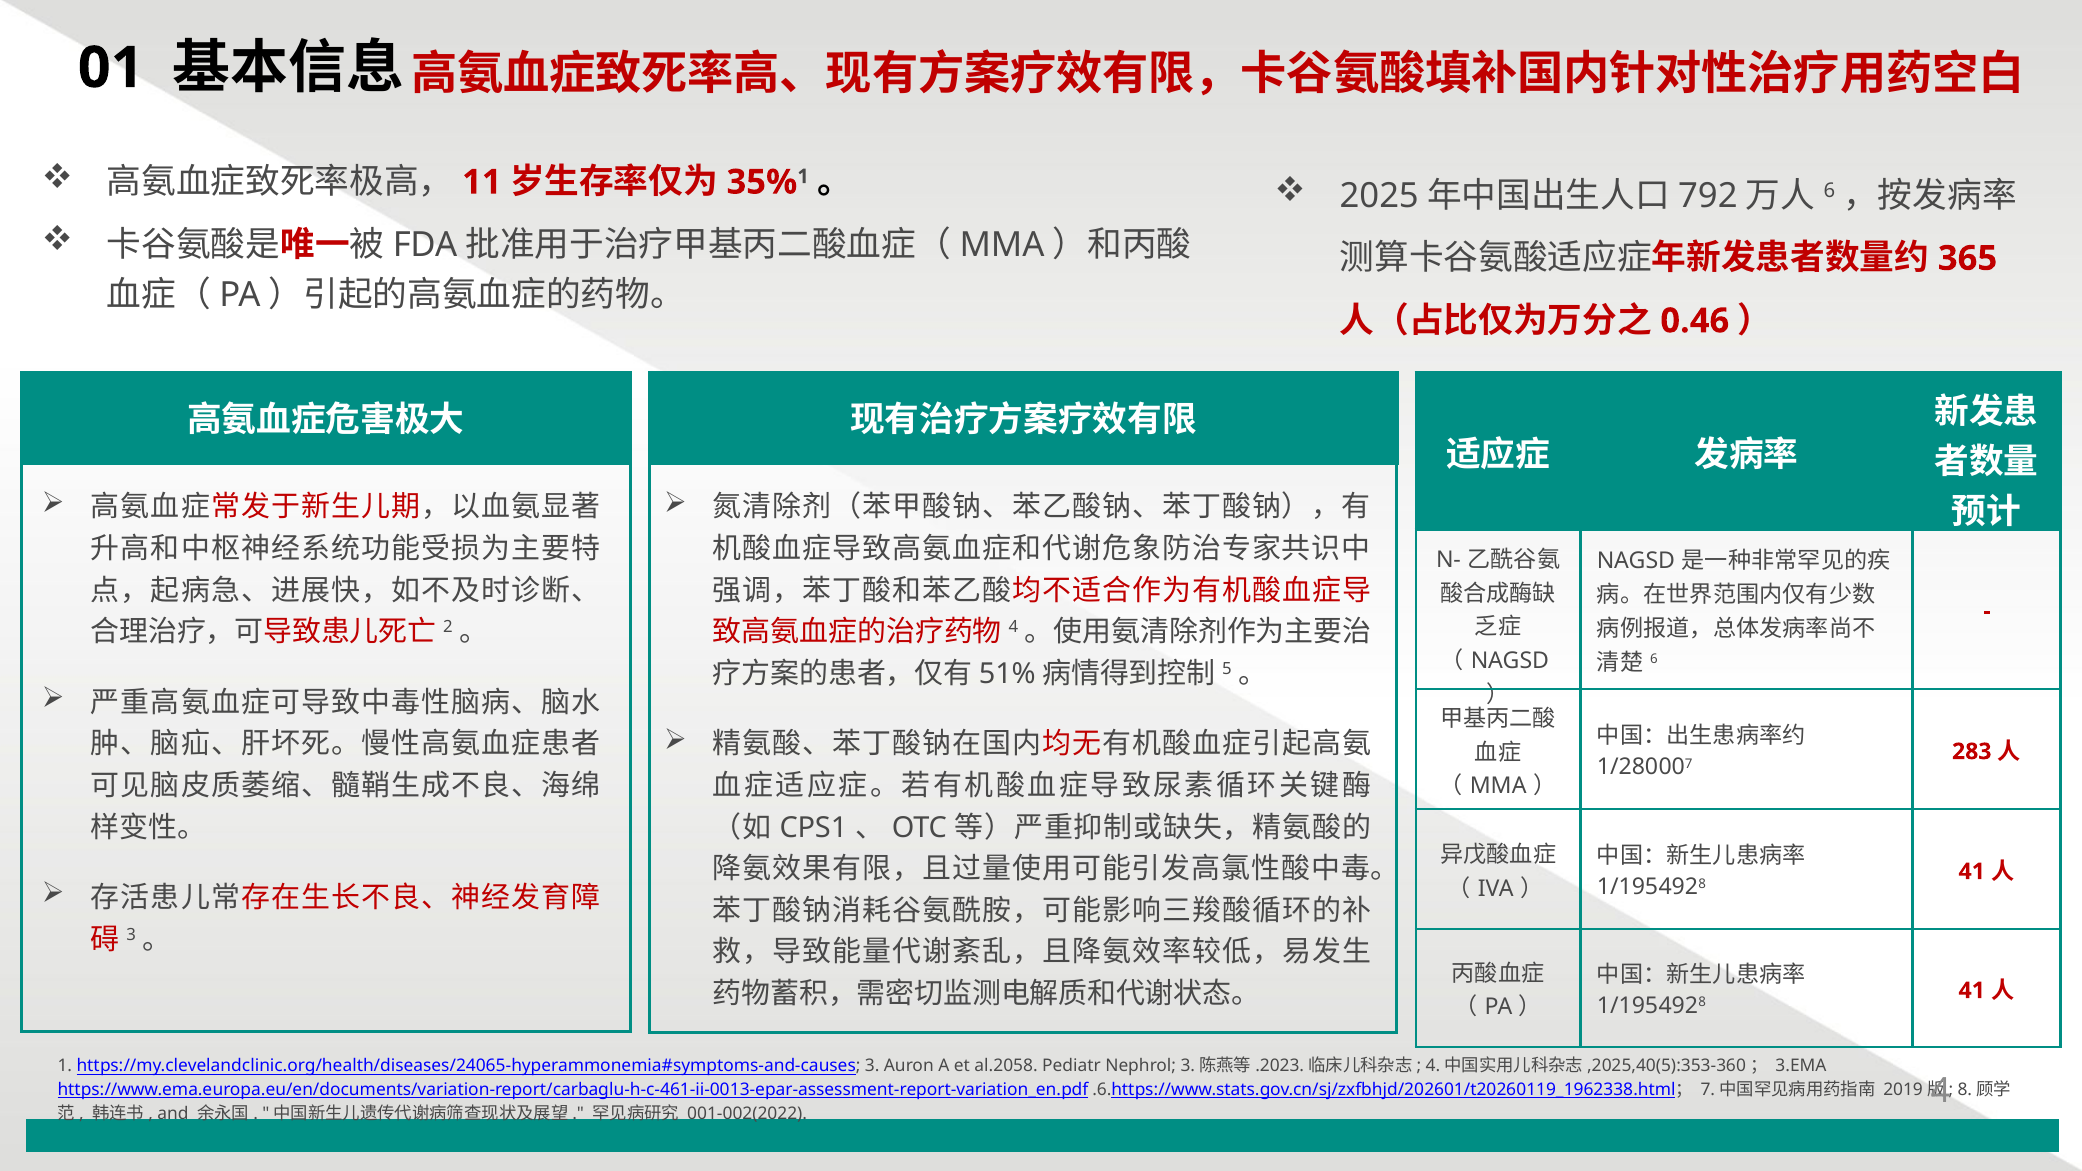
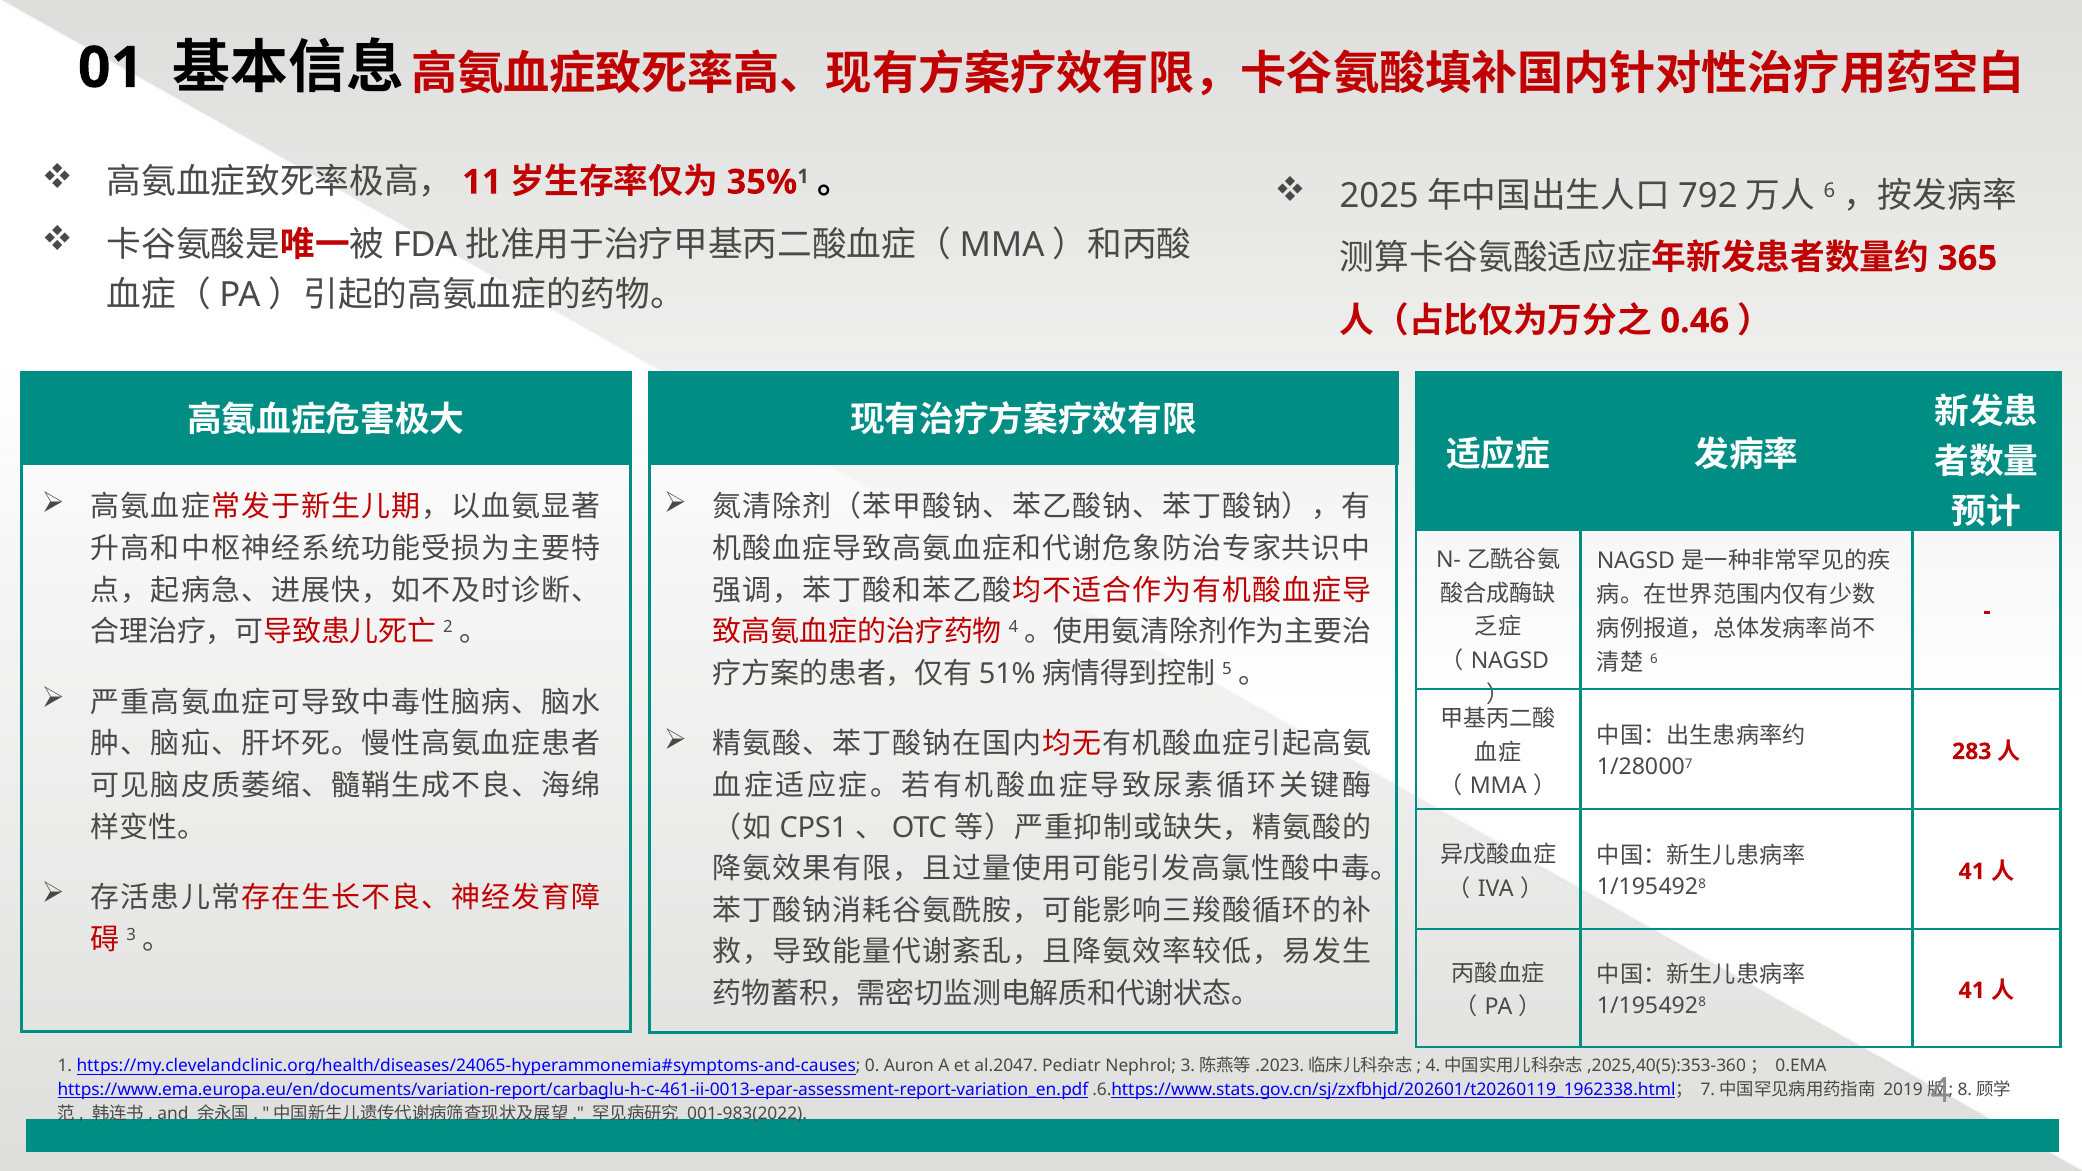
3: 3 -> 0
al.2058: al.2058 -> al.2047
3.EMA: 3.EMA -> 0.EMA
001-002(2022: 001-002(2022 -> 001-983(2022
